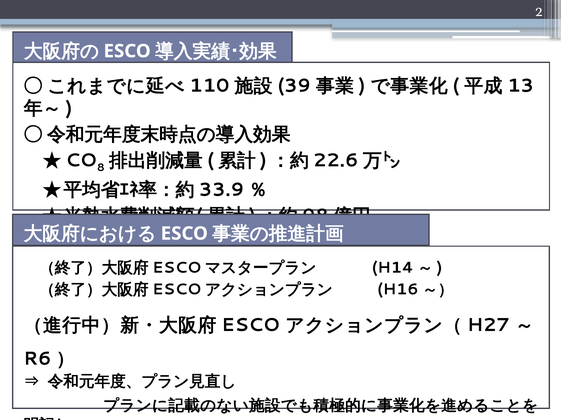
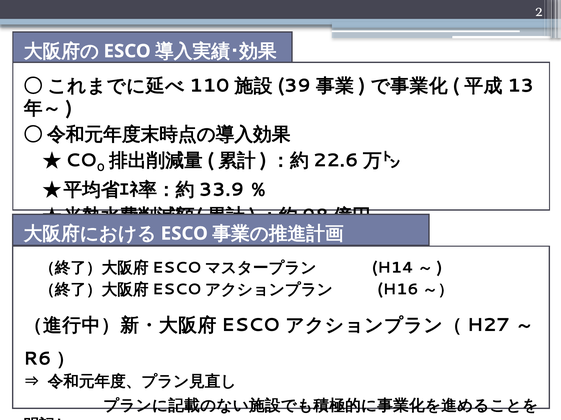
8: 8 -> 0
